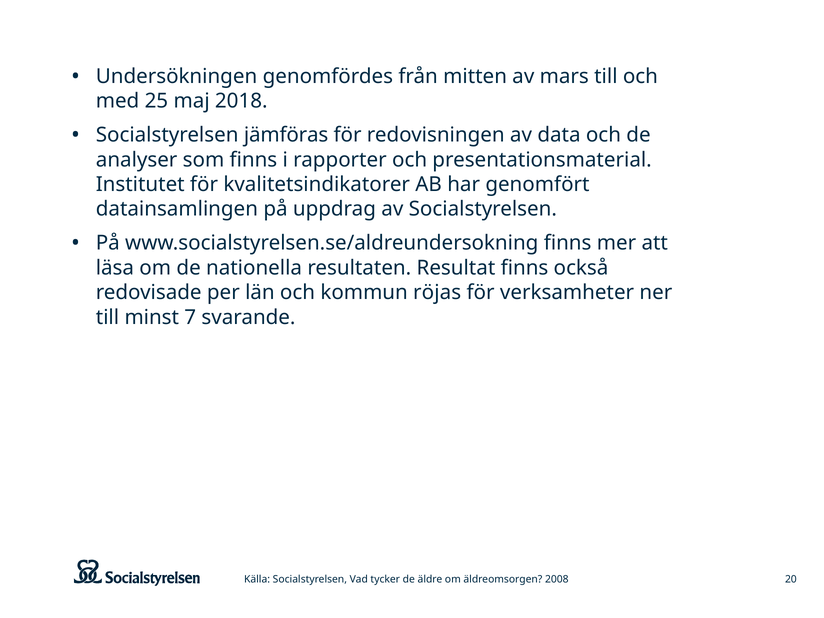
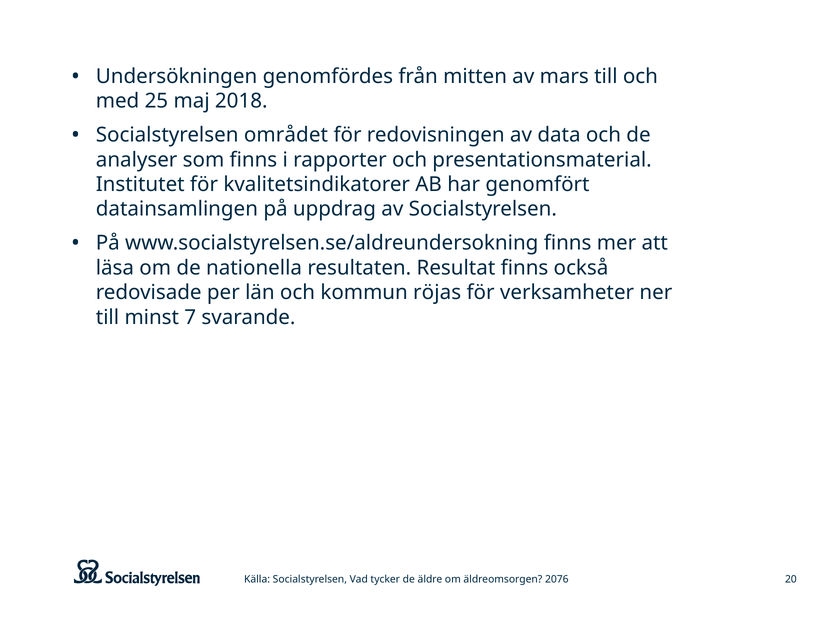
jämföras: jämföras -> området
2008: 2008 -> 2076
